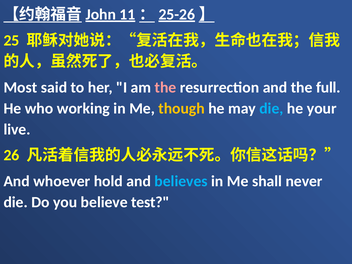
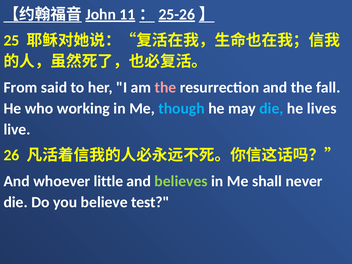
Most: Most -> From
full: full -> fall
though colour: yellow -> light blue
your: your -> lives
hold: hold -> little
believes colour: light blue -> light green
